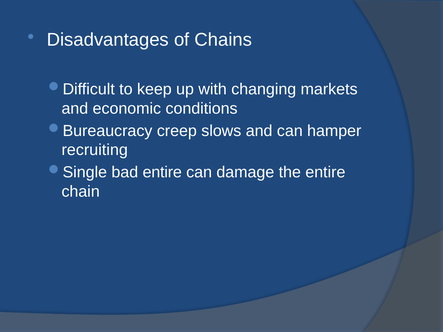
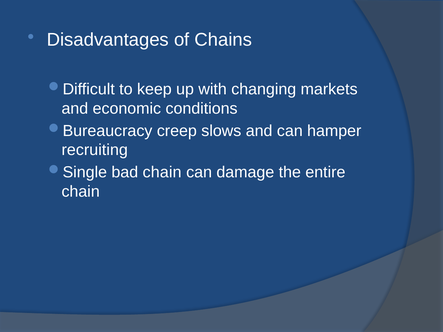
bad entire: entire -> chain
